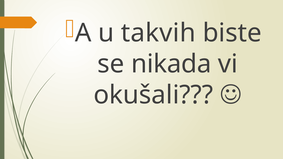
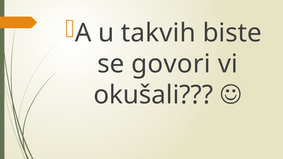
nikada: nikada -> govori
